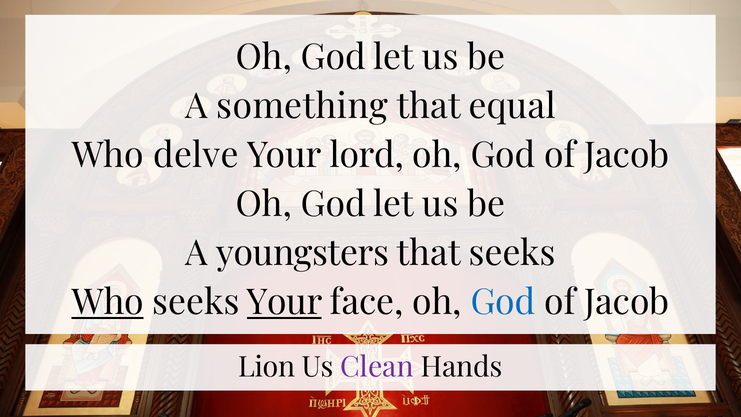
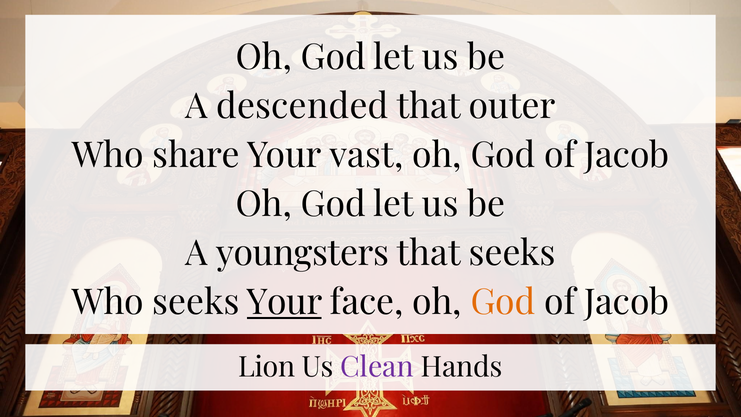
something: something -> descended
equal: equal -> outer
delve: delve -> share
lord: lord -> vast
Who at (108, 302) underline: present -> none
God at (503, 302) colour: blue -> orange
